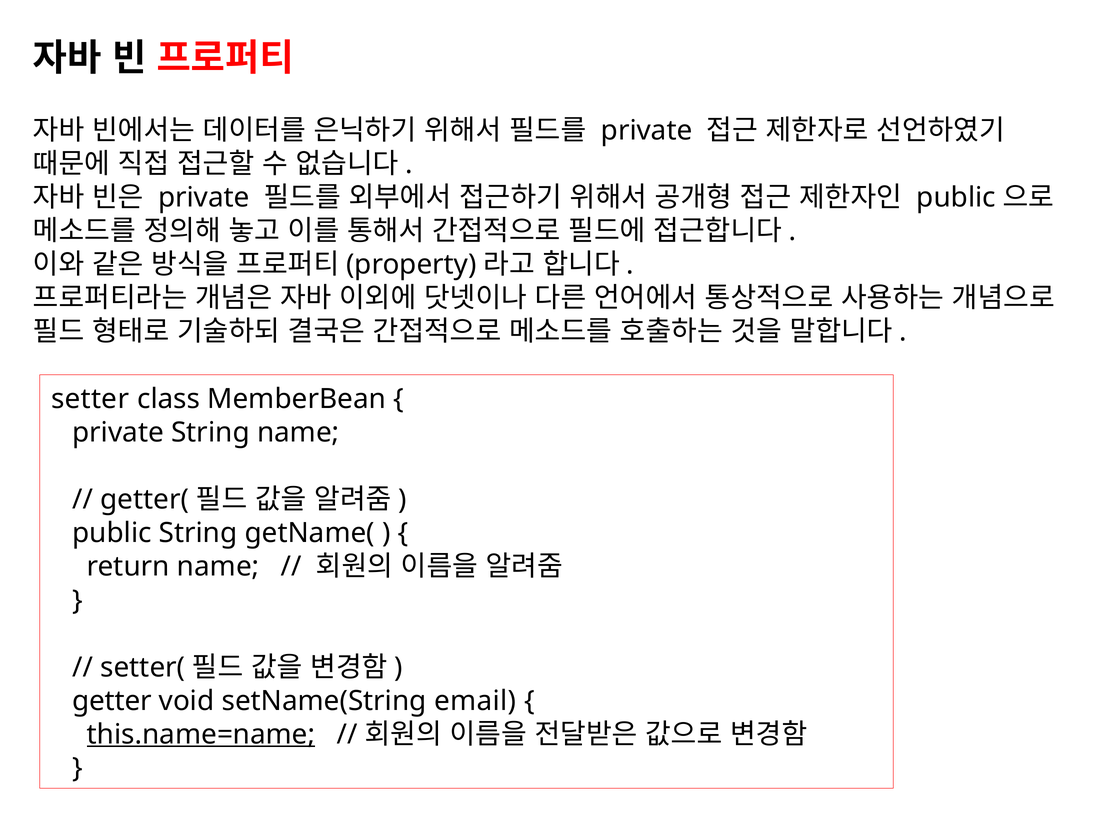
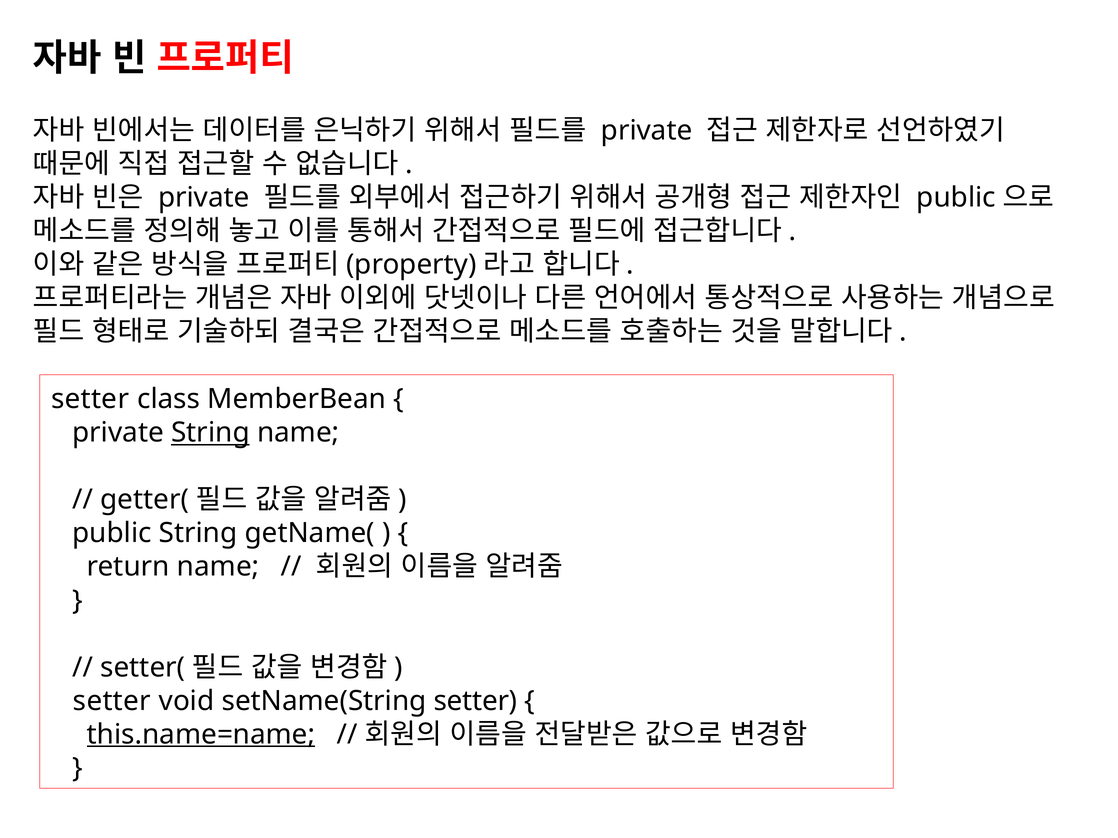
String at (210, 433) underline: none -> present
getter at (112, 701): getter -> setter
setName(String email: email -> setter
